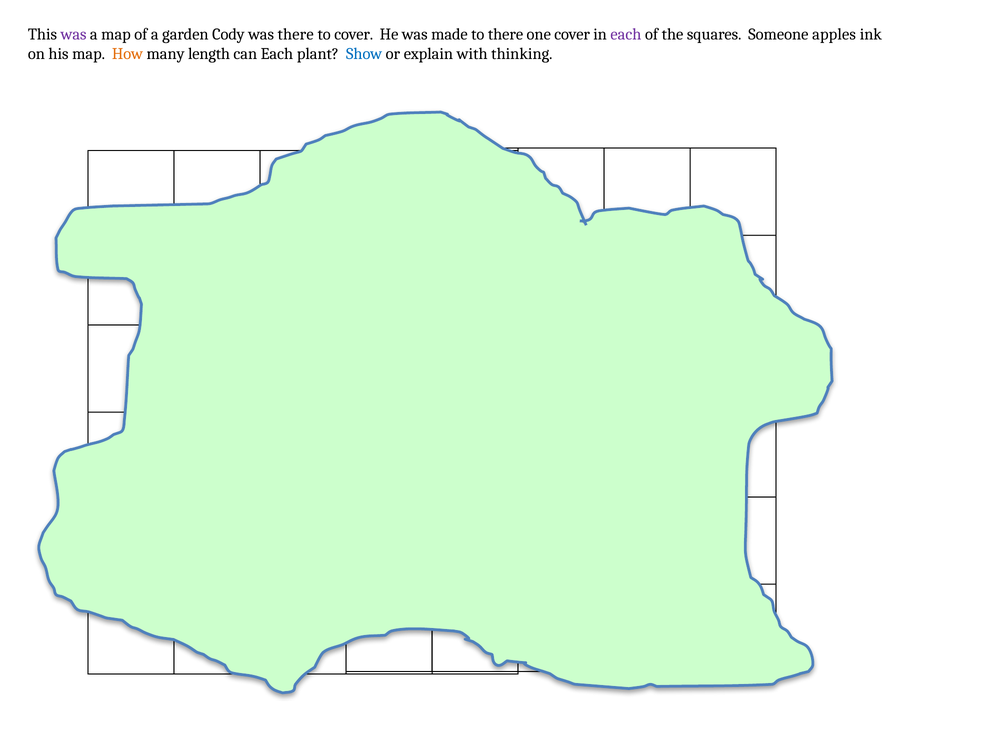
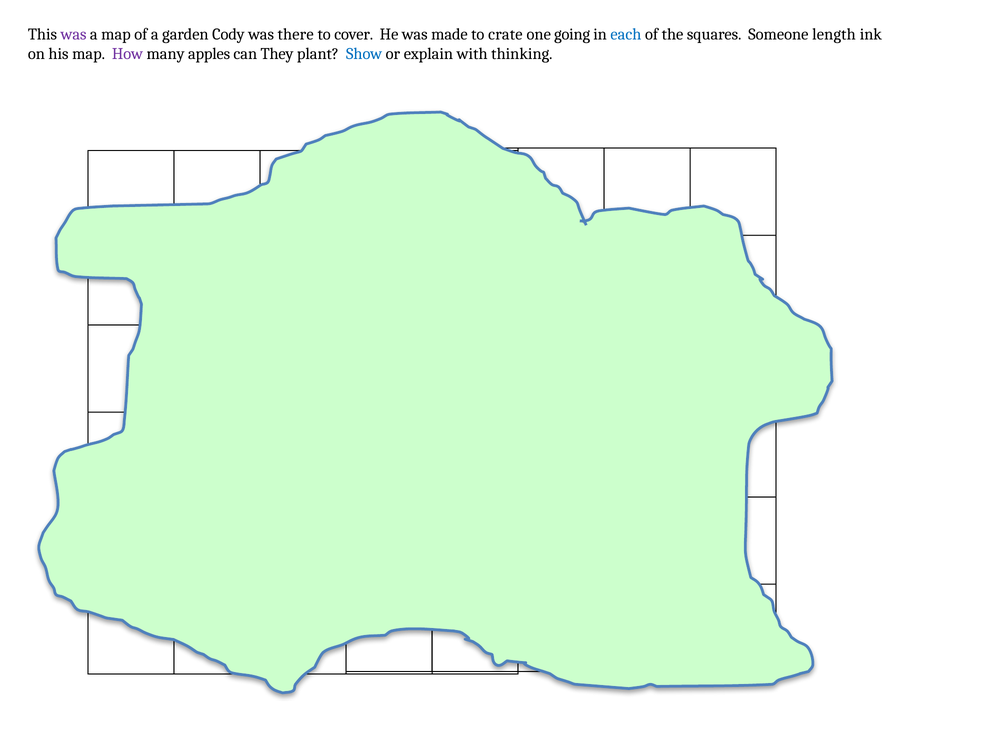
to there: there -> crate
one cover: cover -> going
each at (626, 34) colour: purple -> blue
apples: apples -> length
How colour: orange -> purple
length: length -> apples
can Each: Each -> They
